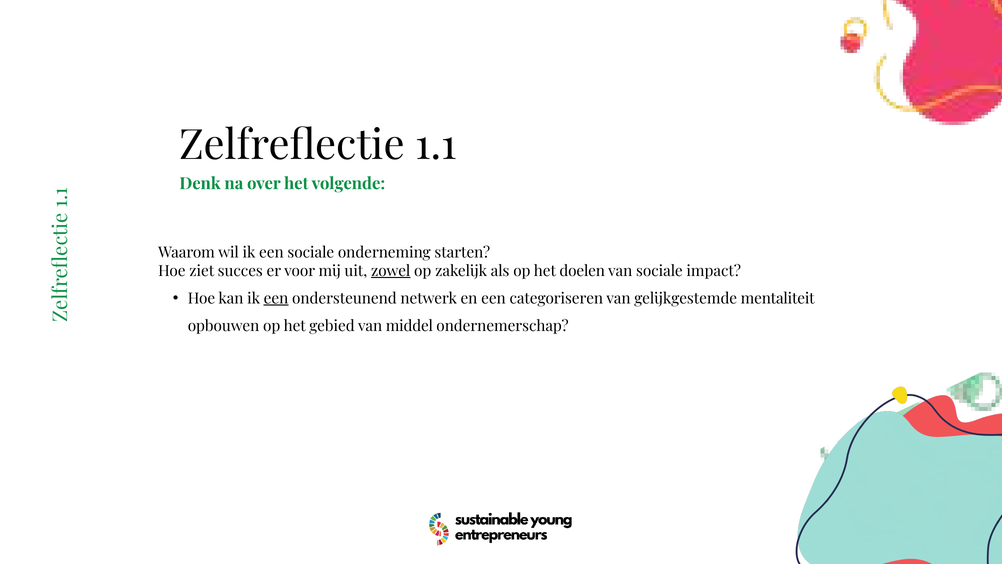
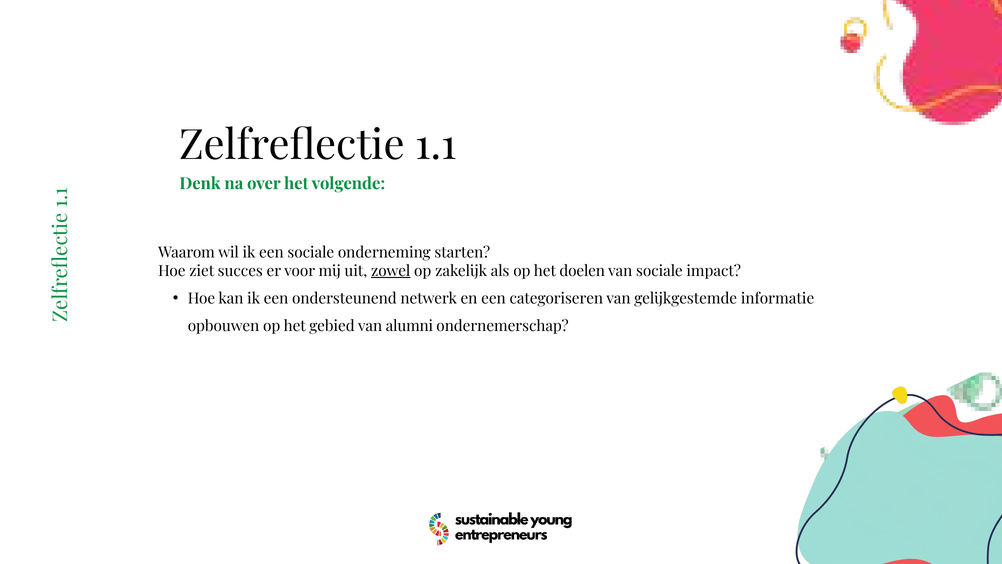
een at (276, 298) underline: present -> none
mentaliteit: mentaliteit -> informatie
middel: middel -> alumni
